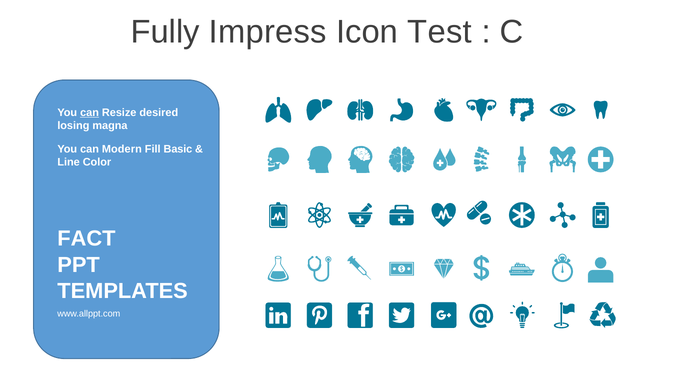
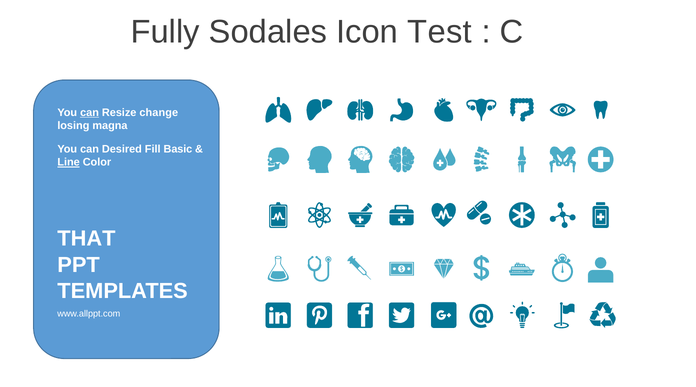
Impress: Impress -> Sodales
desired: desired -> change
Modern: Modern -> Desired
Line underline: none -> present
FACT: FACT -> THAT
